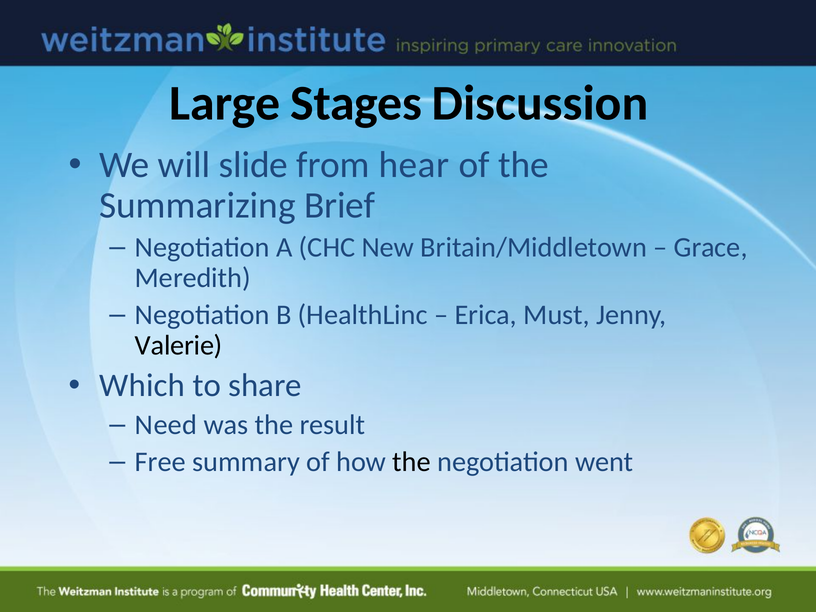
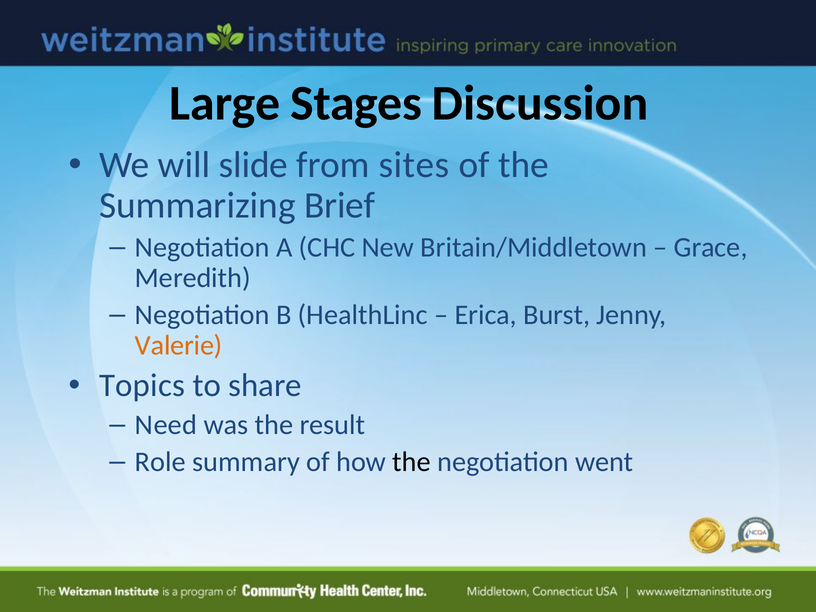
hear: hear -> sites
Must: Must -> Burst
Valerie colour: black -> orange
Which: Which -> Topics
Free: Free -> Role
